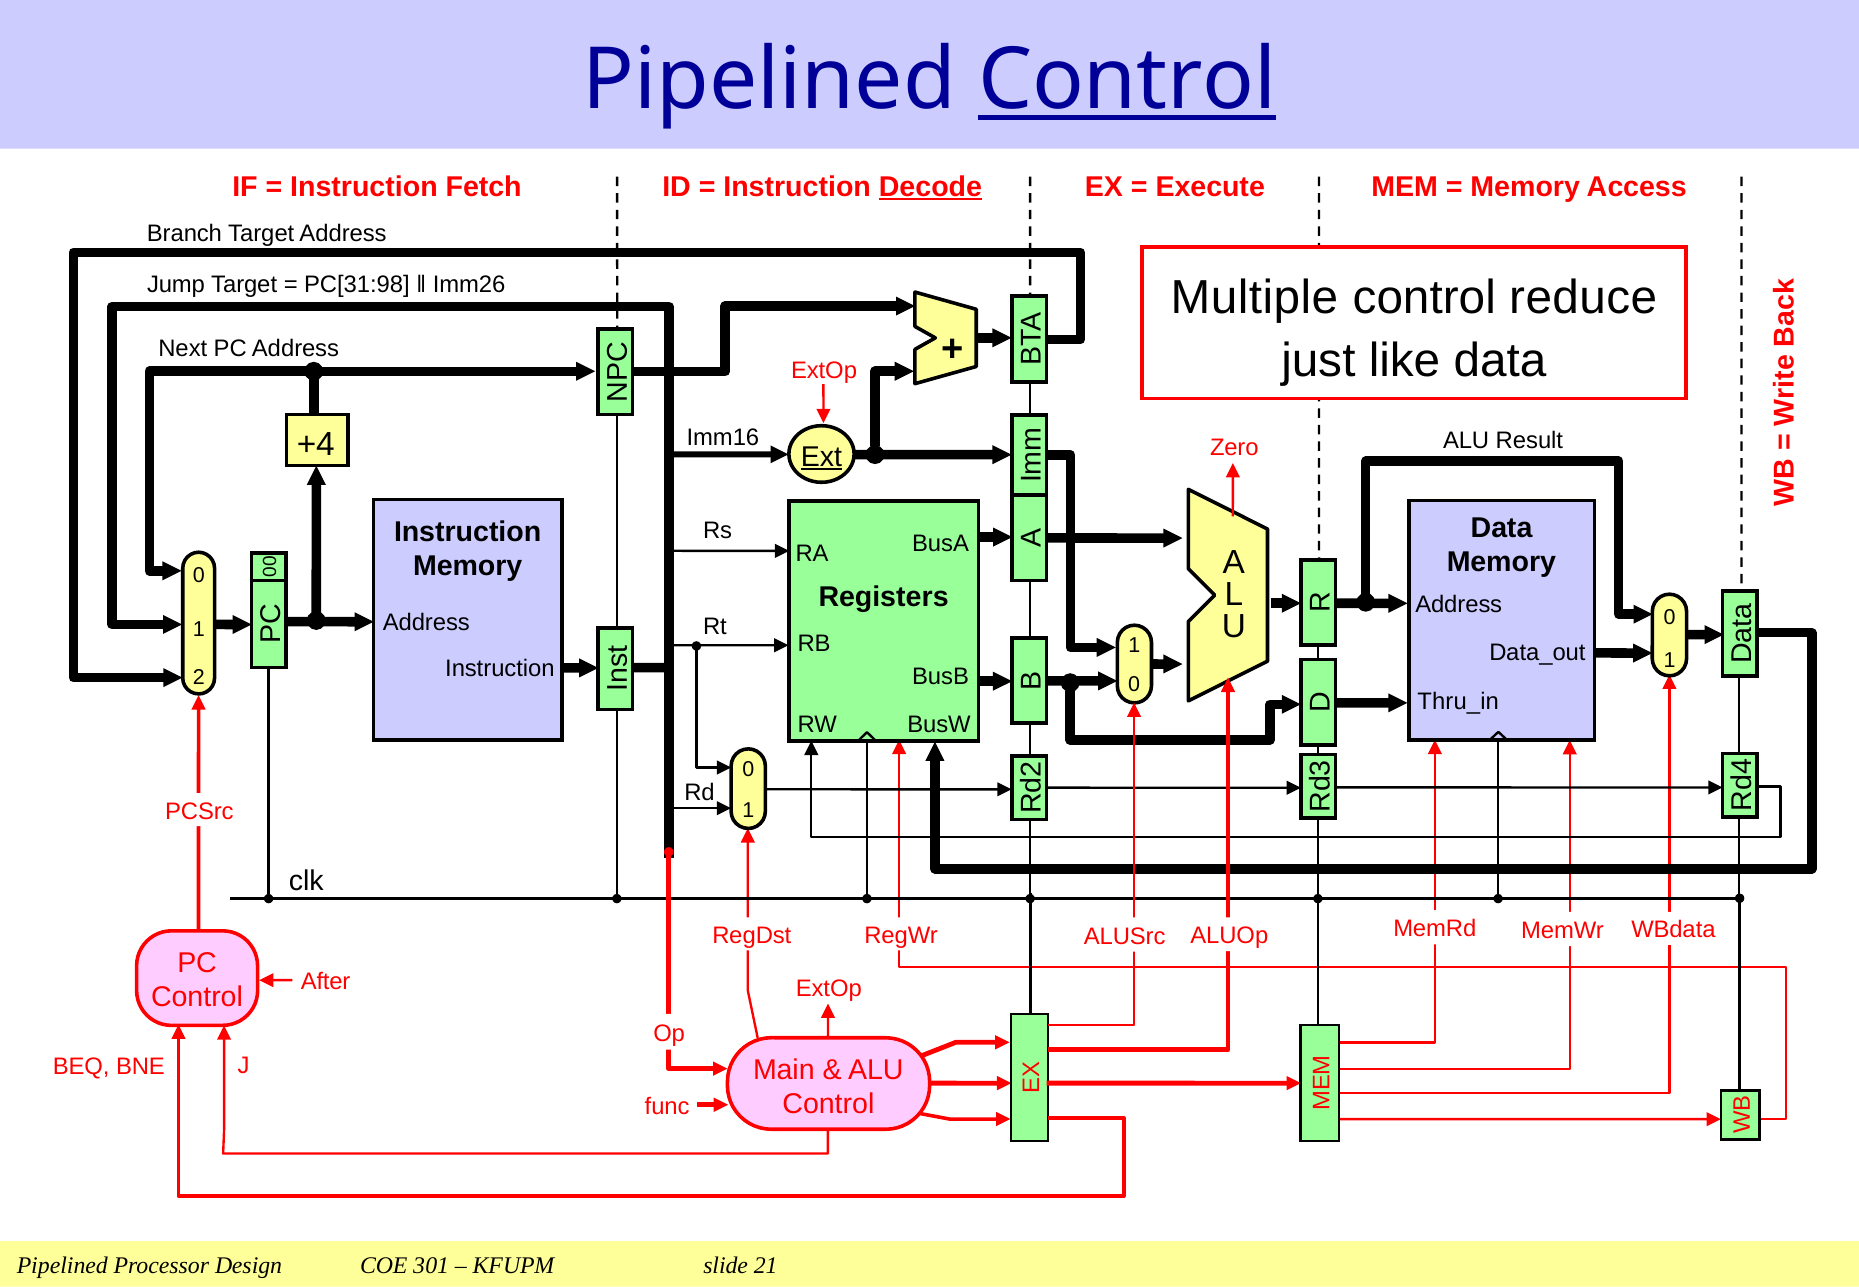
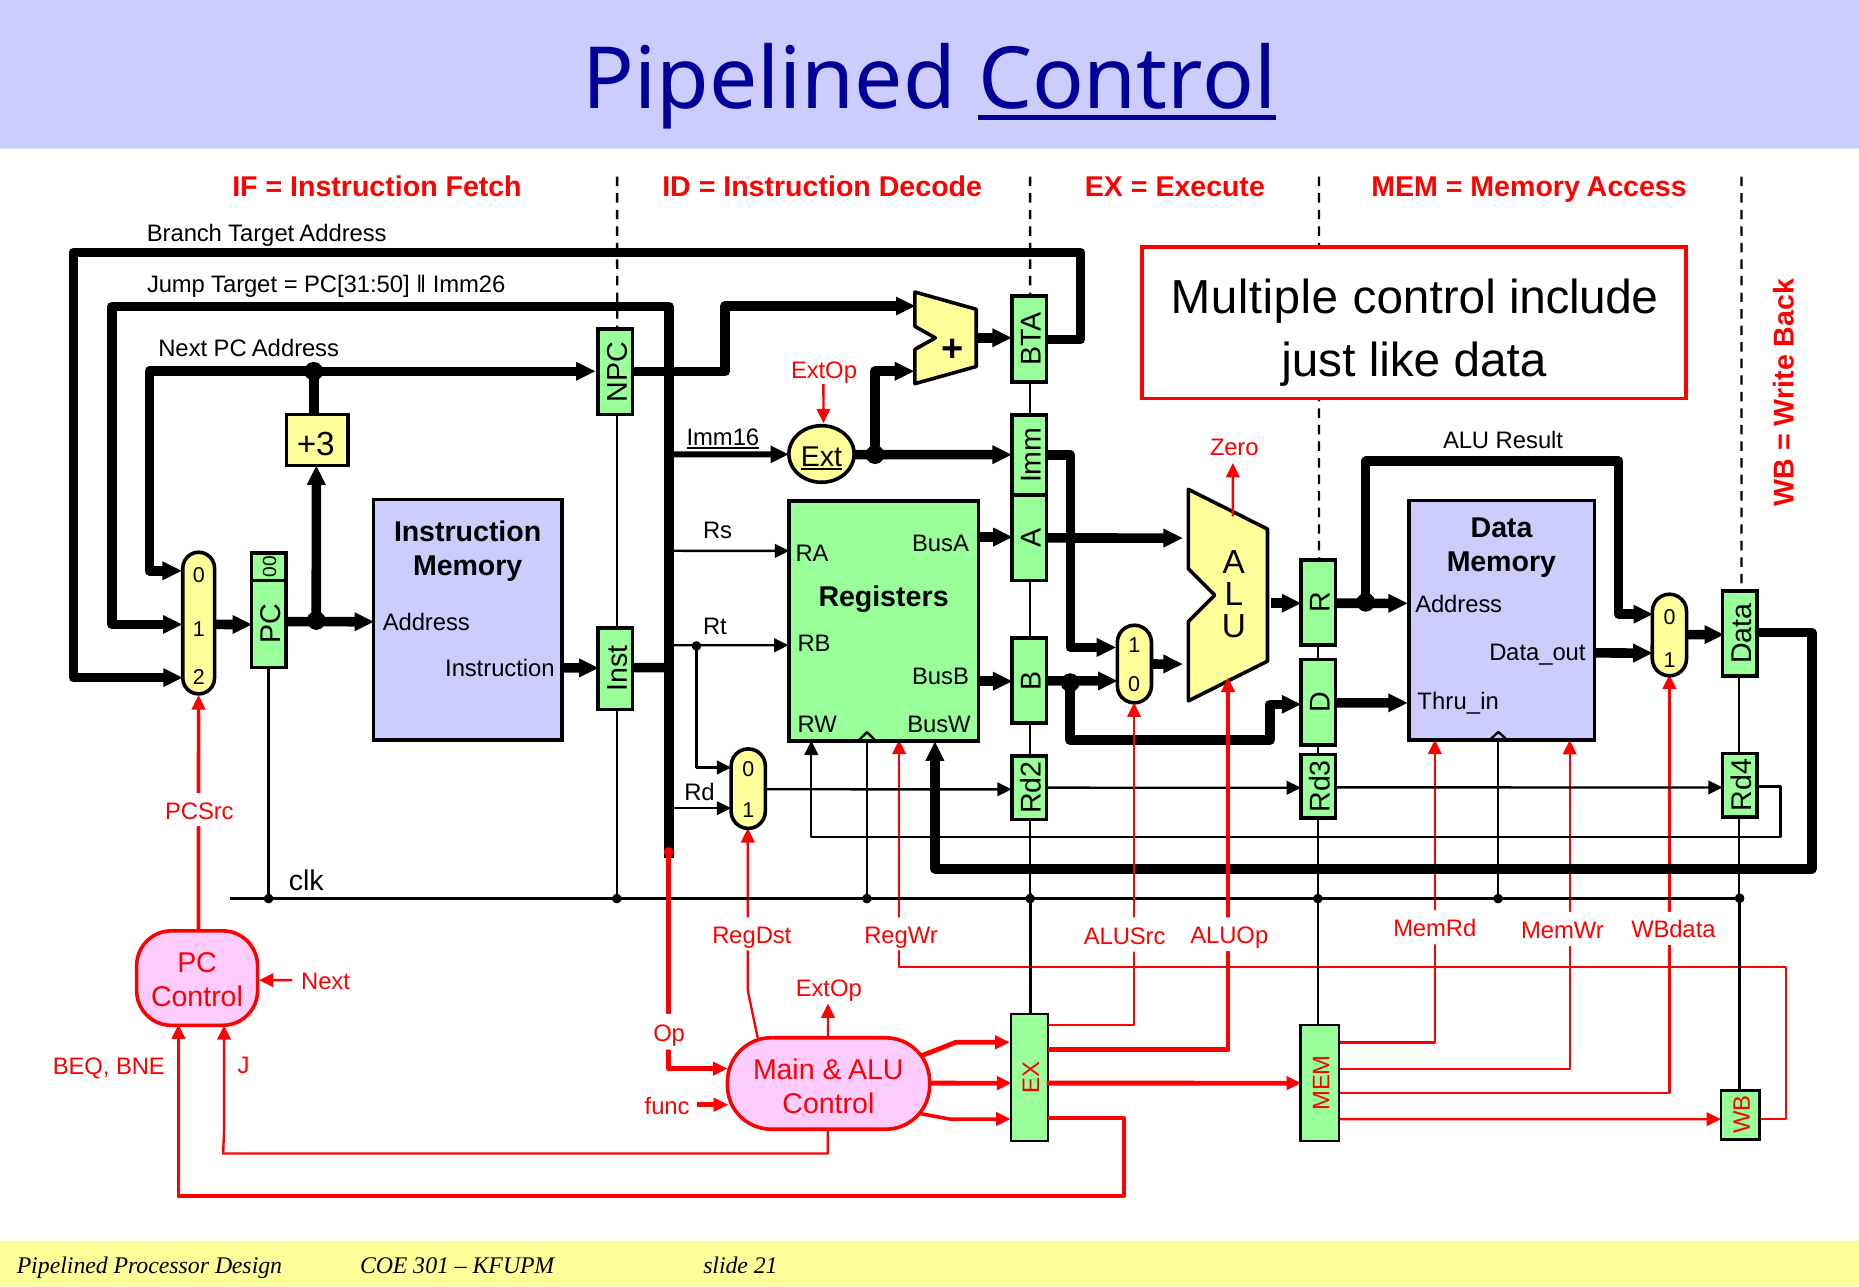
Decode underline: present -> none
PC[31:98: PC[31:98 -> PC[31:50
reduce: reduce -> include
Imm16 underline: none -> present
+4: +4 -> +3
After at (326, 982): After -> Next
